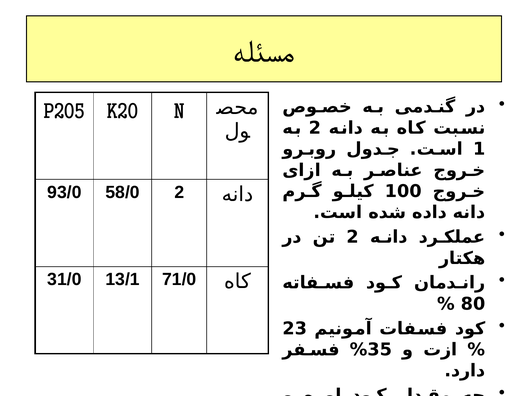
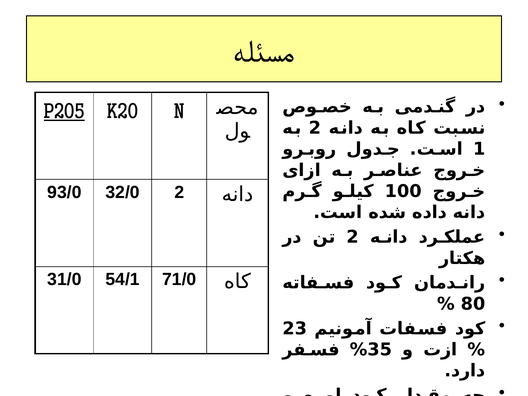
P2O5 underline: none -> present
58/0: 58/0 -> 32/0
13/1: 13/1 -> 54/1
